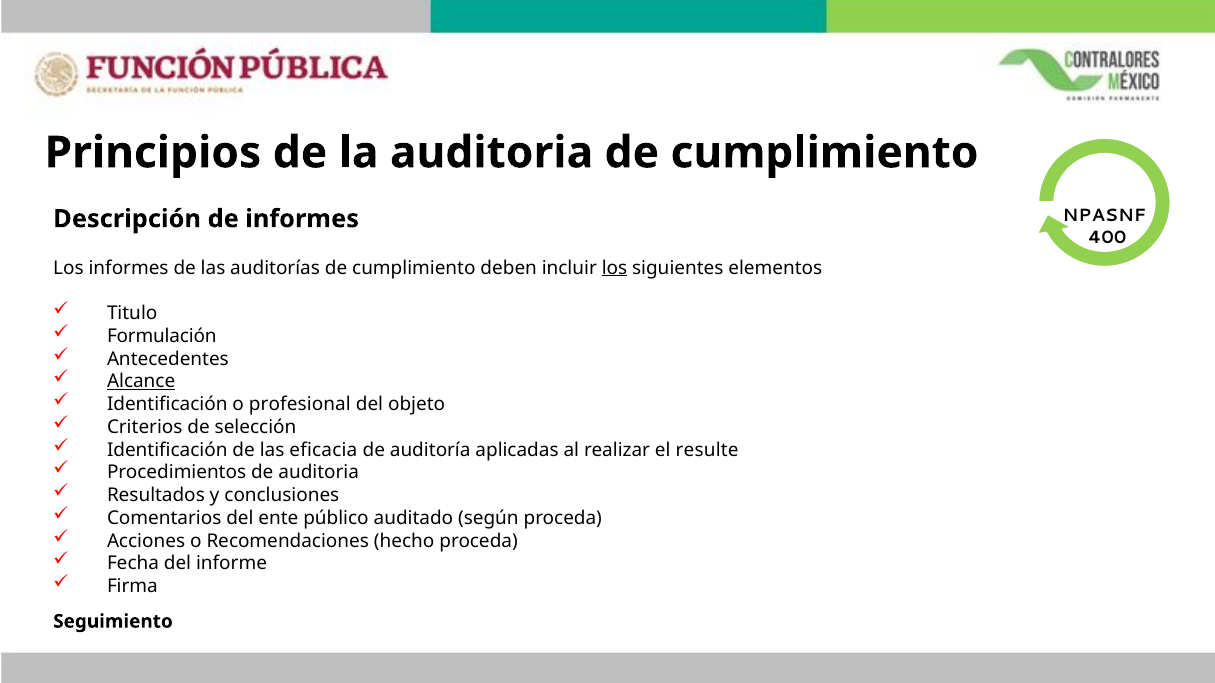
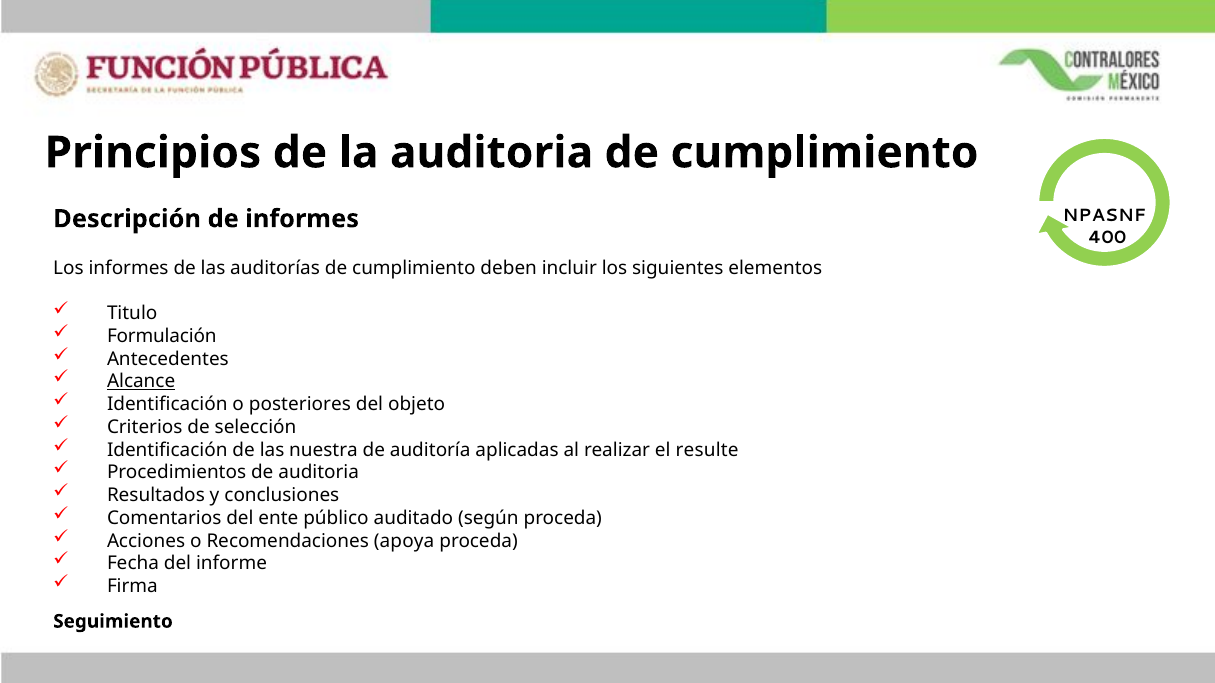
los at (615, 268) underline: present -> none
profesional: profesional -> posteriores
eficacia: eficacia -> nuestra
hecho: hecho -> apoya
